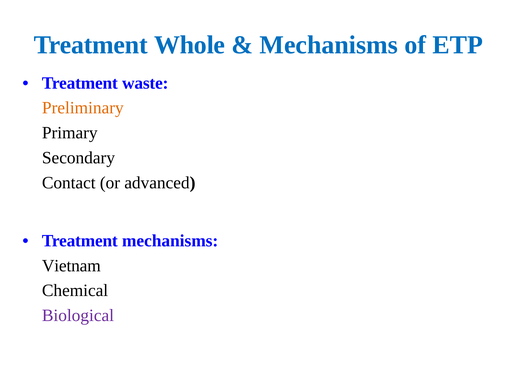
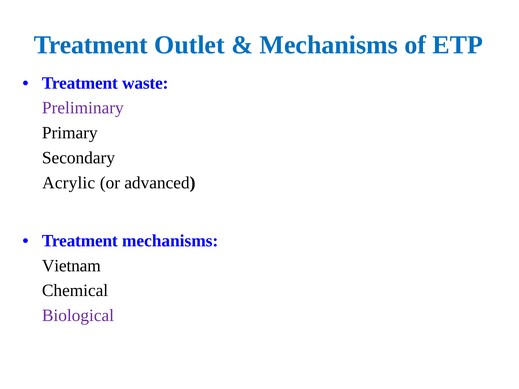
Whole: Whole -> Outlet
Preliminary colour: orange -> purple
Contact: Contact -> Acrylic
